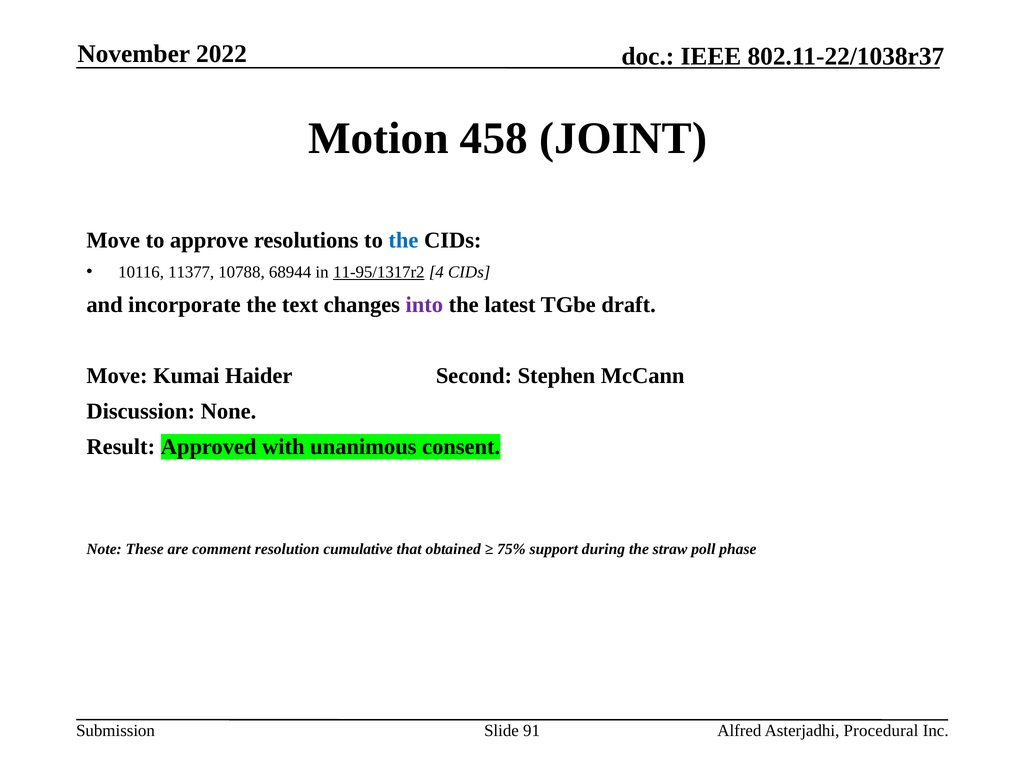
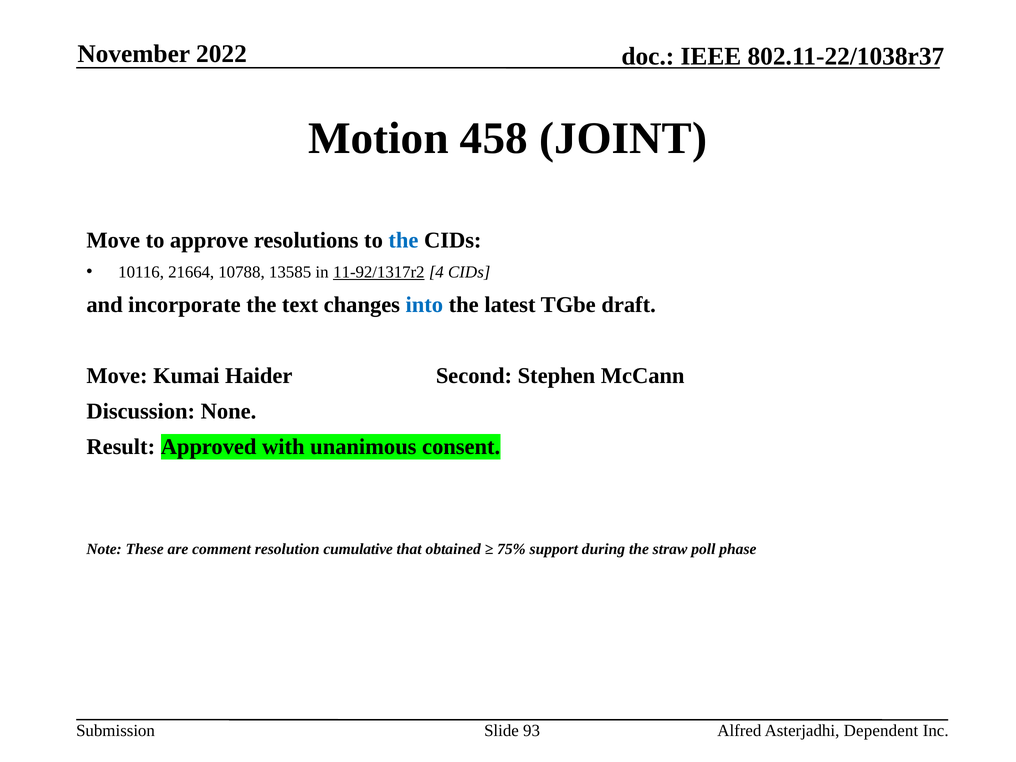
11377: 11377 -> 21664
68944: 68944 -> 13585
11-95/1317r2: 11-95/1317r2 -> 11-92/1317r2
into colour: purple -> blue
91: 91 -> 93
Procedural: Procedural -> Dependent
